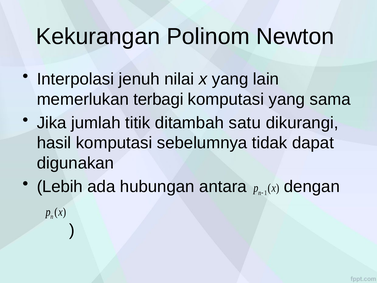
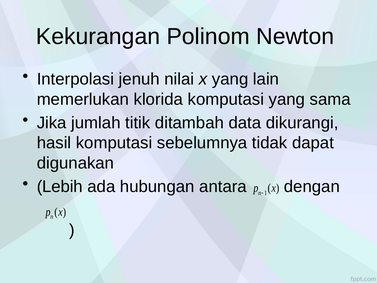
terbagi: terbagi -> klorida
satu: satu -> data
